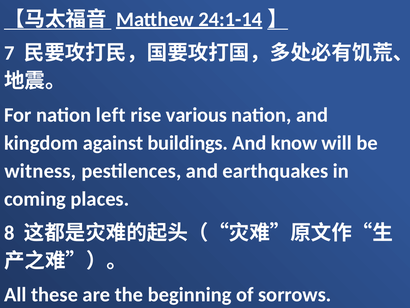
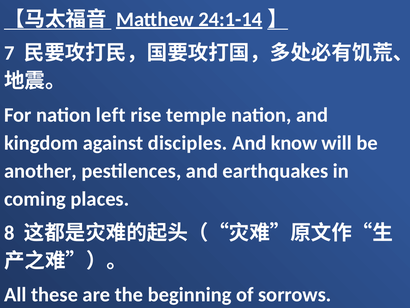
various: various -> temple
buildings: buildings -> disciples
witness: witness -> another
